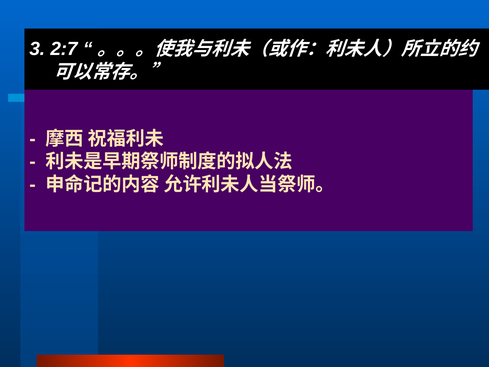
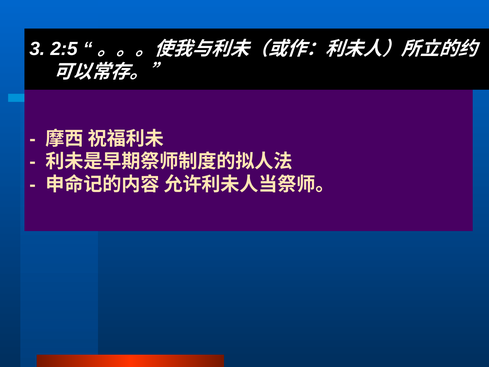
2:7: 2:7 -> 2:5
